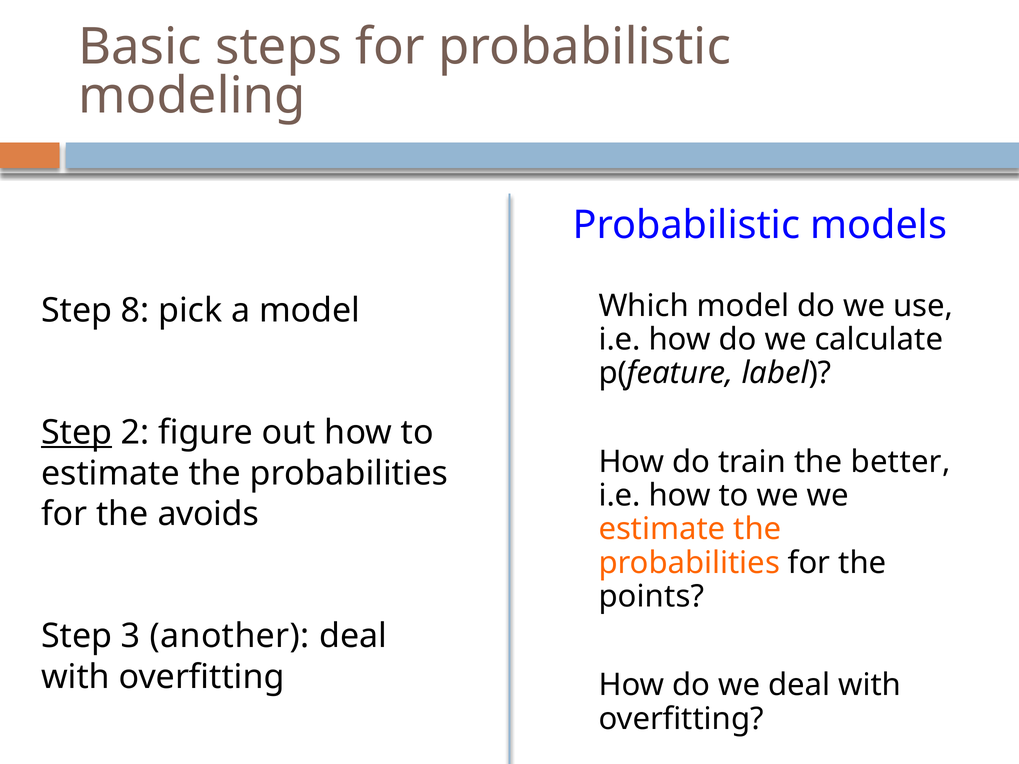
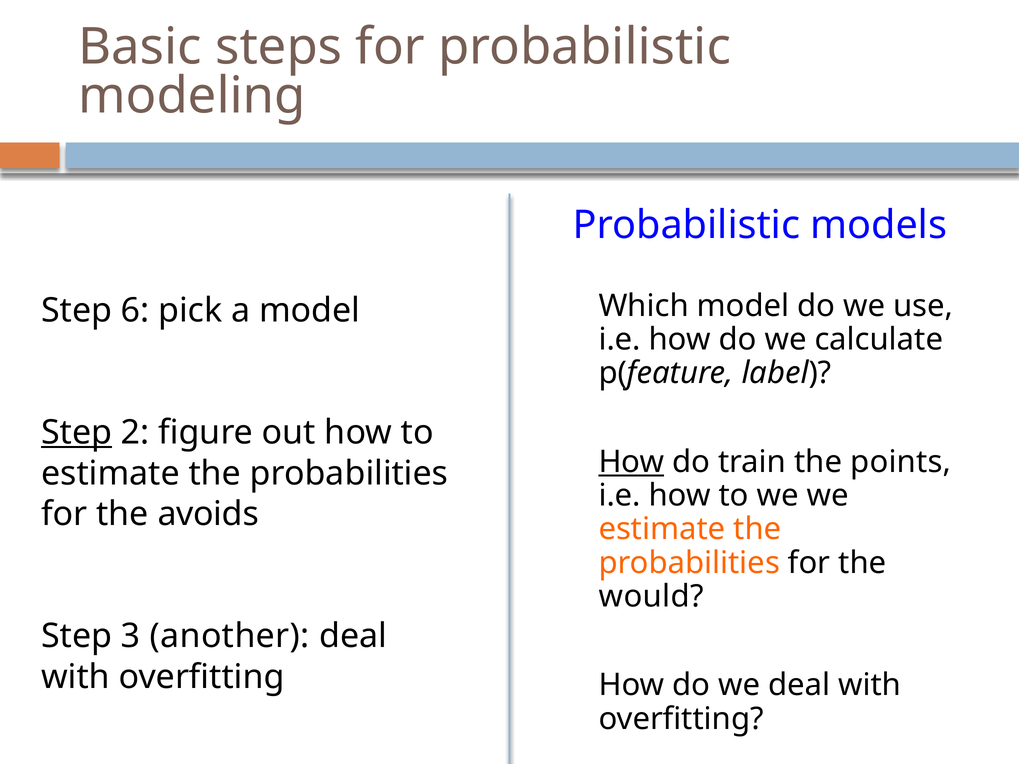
8: 8 -> 6
How at (631, 462) underline: none -> present
better: better -> points
points: points -> would
